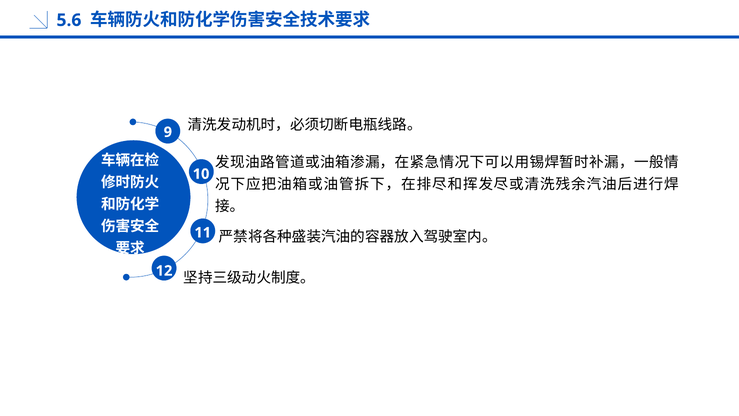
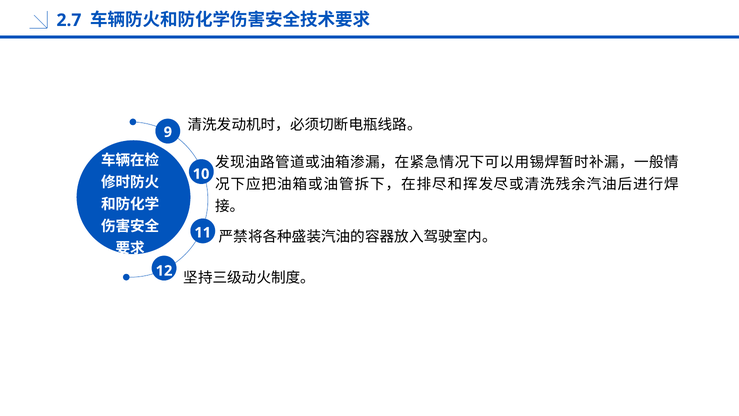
5.6: 5.6 -> 2.7
